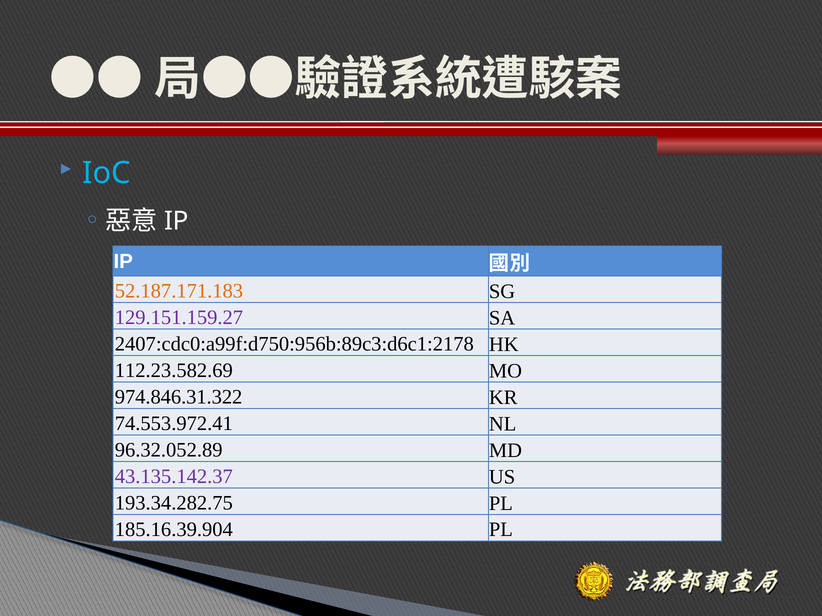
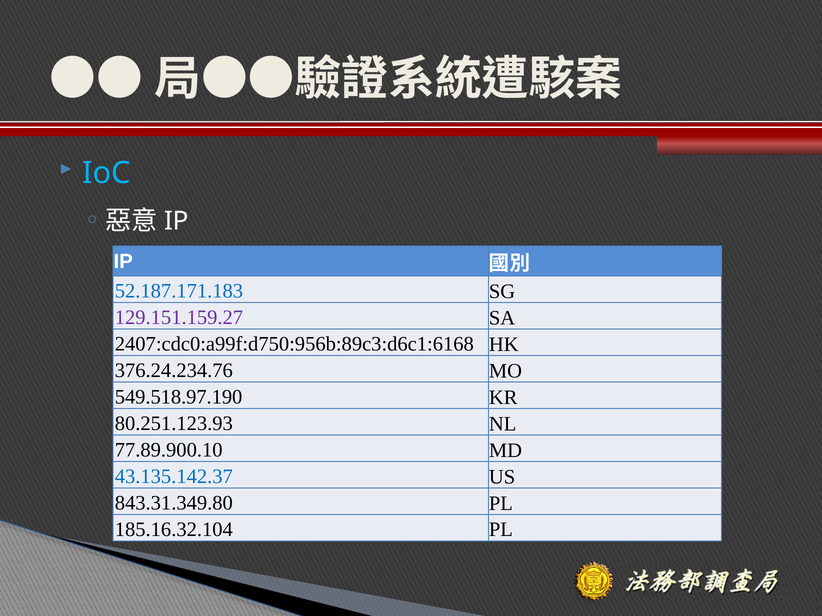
52.187.171.183 colour: orange -> blue
2407:cdc0:a99f:d750:956b:89c3:d6c1:2178: 2407:cdc0:a99f:d750:956b:89c3:d6c1:2178 -> 2407:cdc0:a99f:d750:956b:89c3:d6c1:6168
112.23.582.69: 112.23.582.69 -> 376.24.234.76
974.846.31.322: 974.846.31.322 -> 549.518.97.190
74.553.972.41: 74.553.972.41 -> 80.251.123.93
96.32.052.89: 96.32.052.89 -> 77.89.900.10
43.135.142.37 colour: purple -> blue
193.34.282.75: 193.34.282.75 -> 843.31.349.80
185.16.39.904: 185.16.39.904 -> 185.16.32.104
